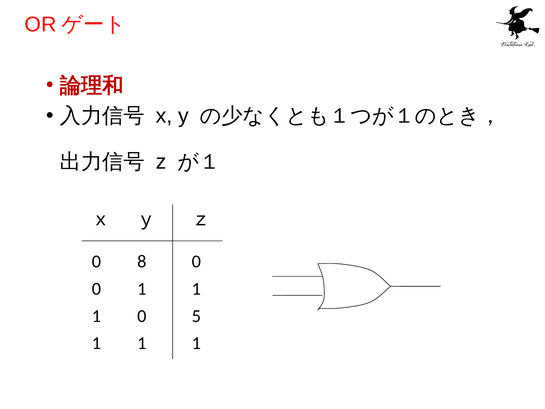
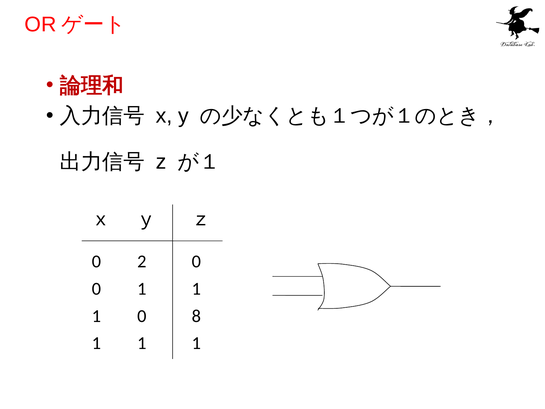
8: 8 -> 2
5: 5 -> 8
